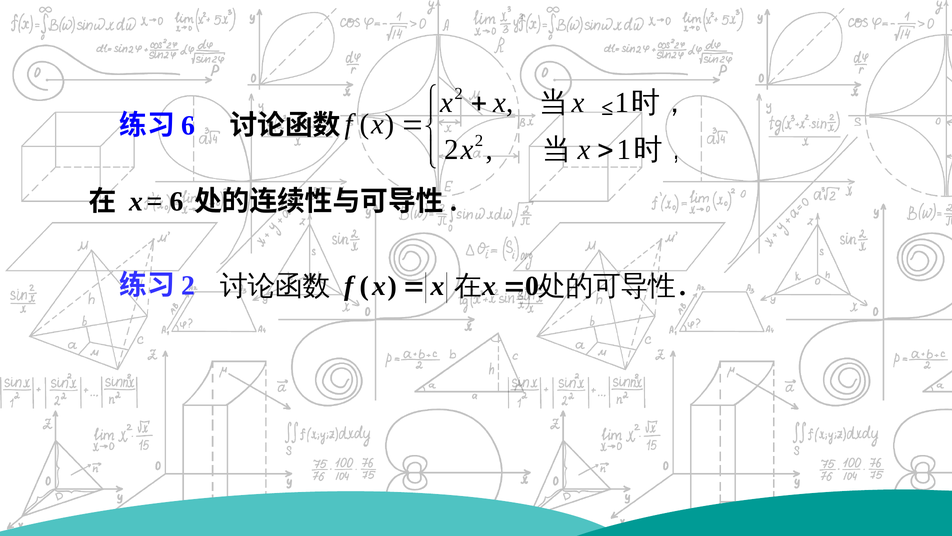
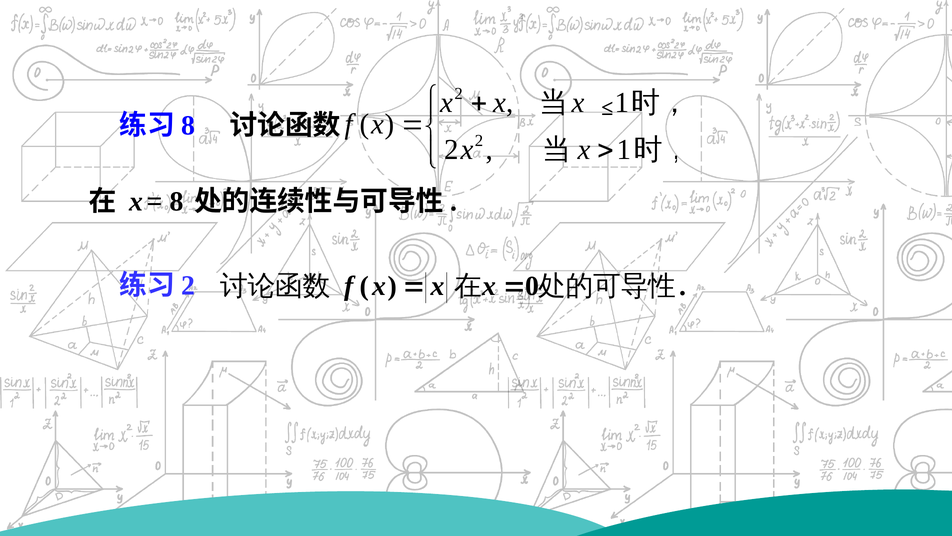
6 at (188, 125): 6 -> 8
6 at (177, 201): 6 -> 8
